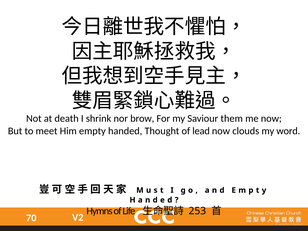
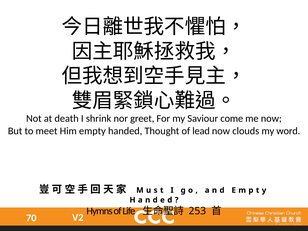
brow: brow -> greet
them: them -> come
